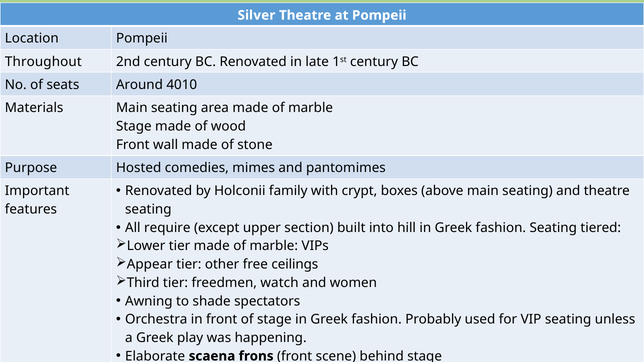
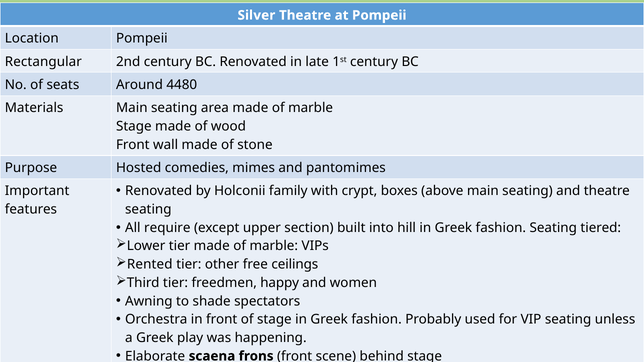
Throughout: Throughout -> Rectangular
4010: 4010 -> 4480
Appear: Appear -> Rented
watch: watch -> happy
